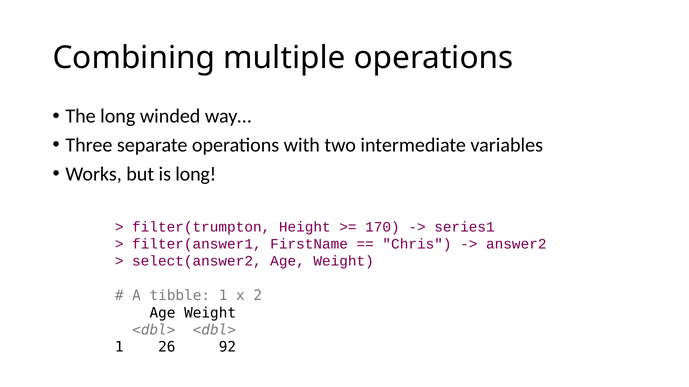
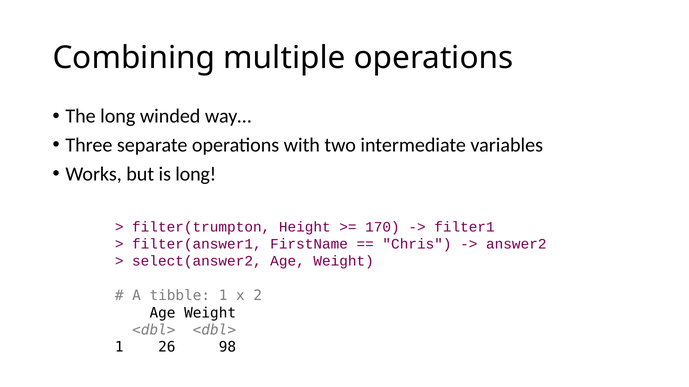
series1: series1 -> filter1
92: 92 -> 98
